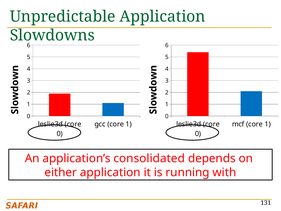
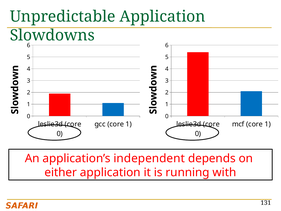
consolidated: consolidated -> independent
